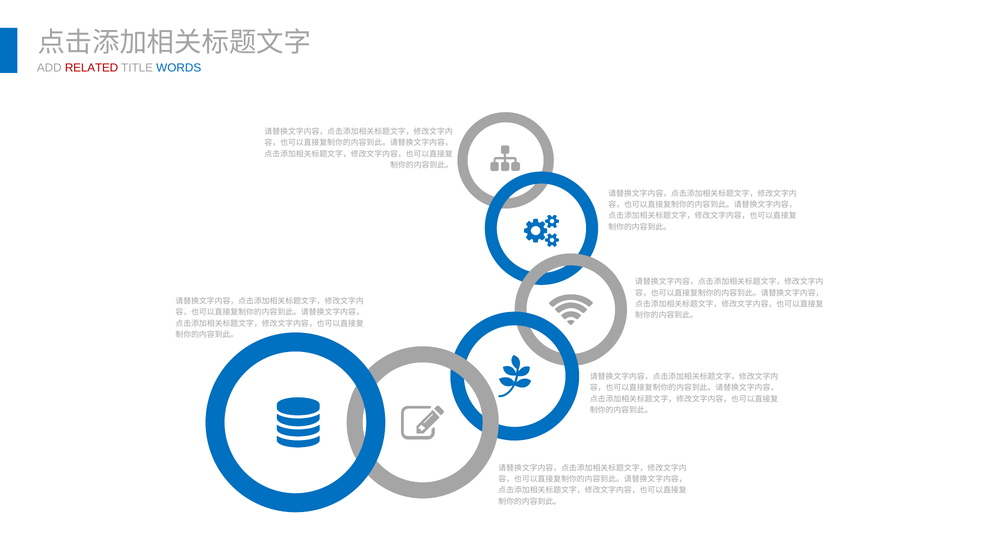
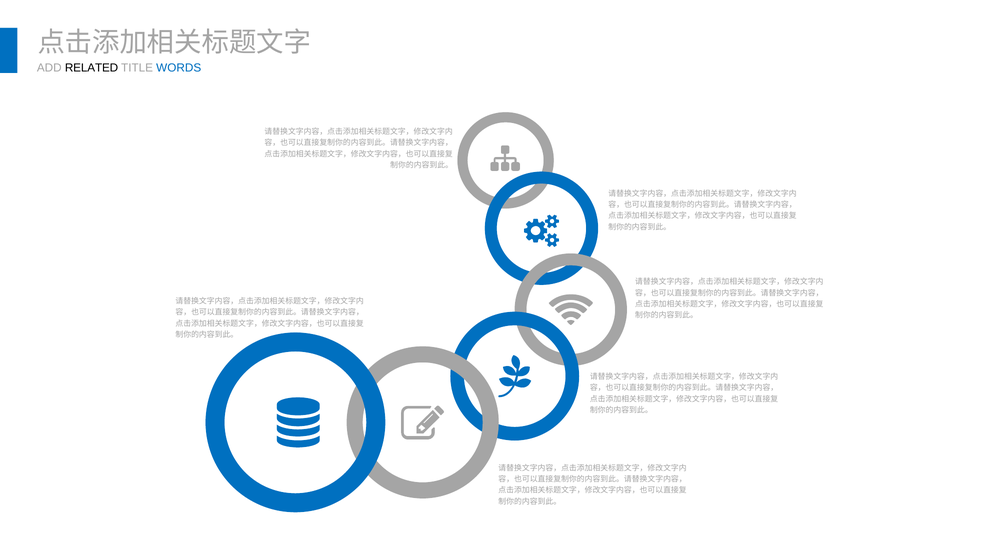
RELATED colour: red -> black
